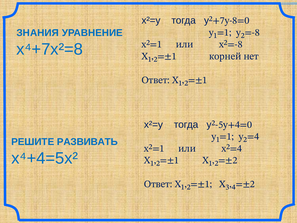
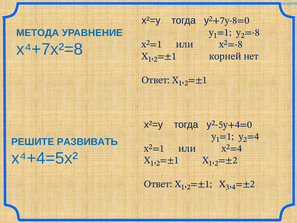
ЗНАНИЯ: ЗНАНИЯ -> МЕТОДА
